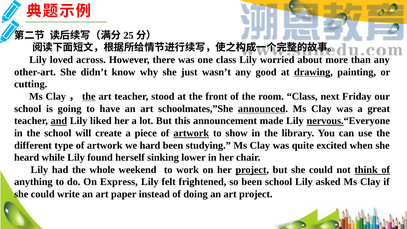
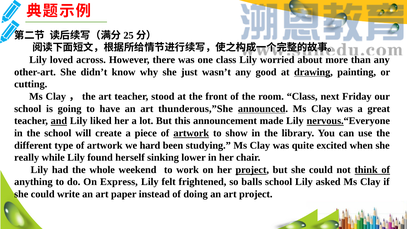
the at (89, 96) underline: present -> none
schoolmates,”She: schoolmates,”She -> thunderous,”She
heard: heard -> really
so been: been -> balls
